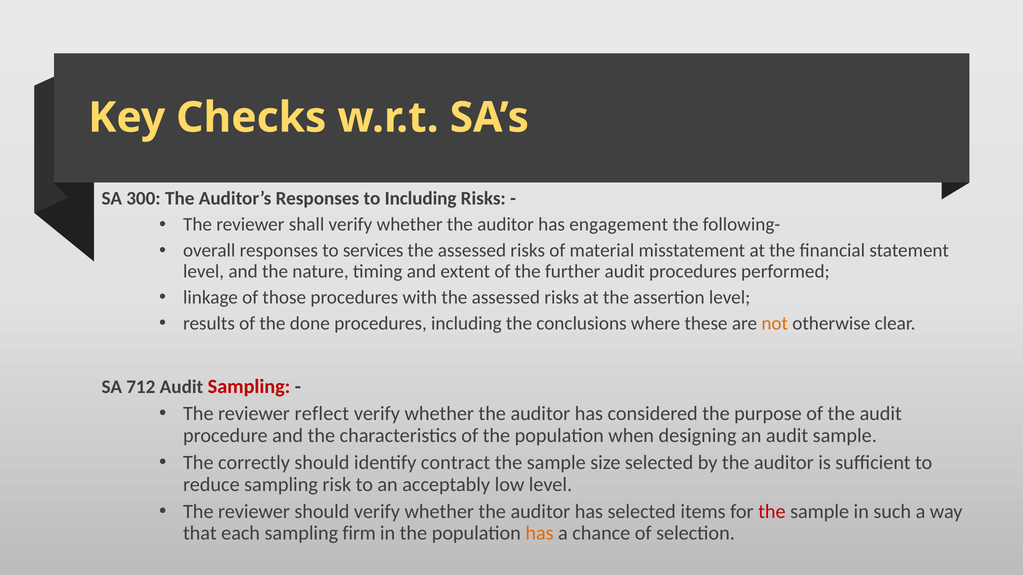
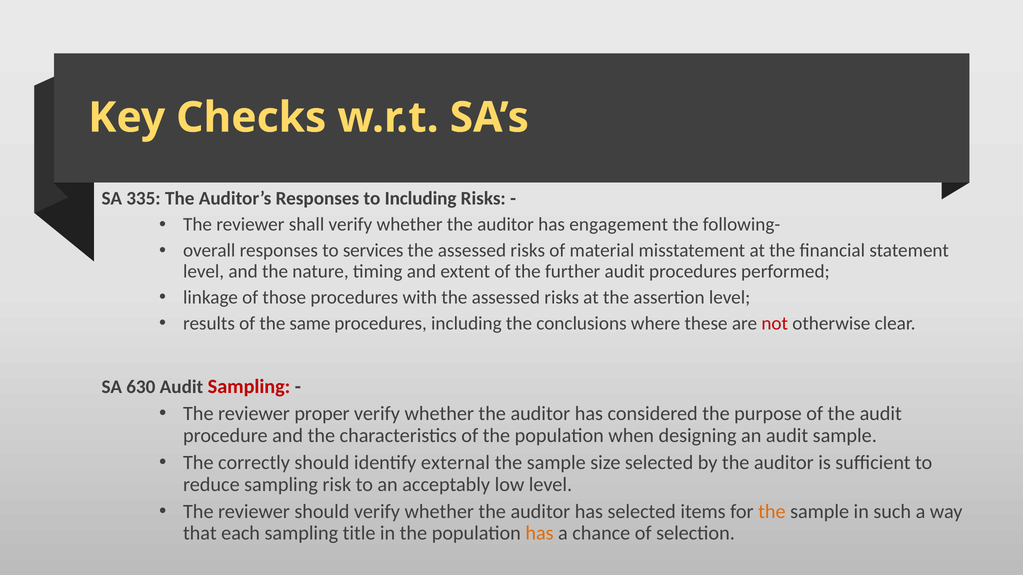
300: 300 -> 335
done: done -> same
not colour: orange -> red
712: 712 -> 630
reflect: reflect -> proper
contract: contract -> external
the at (772, 512) colour: red -> orange
firm: firm -> title
